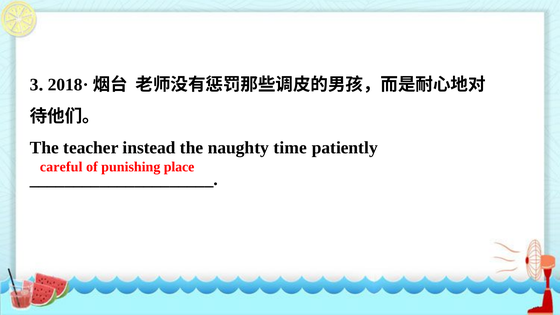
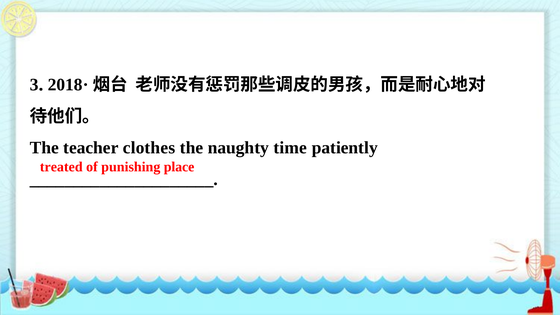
instead: instead -> clothes
careful: careful -> treated
